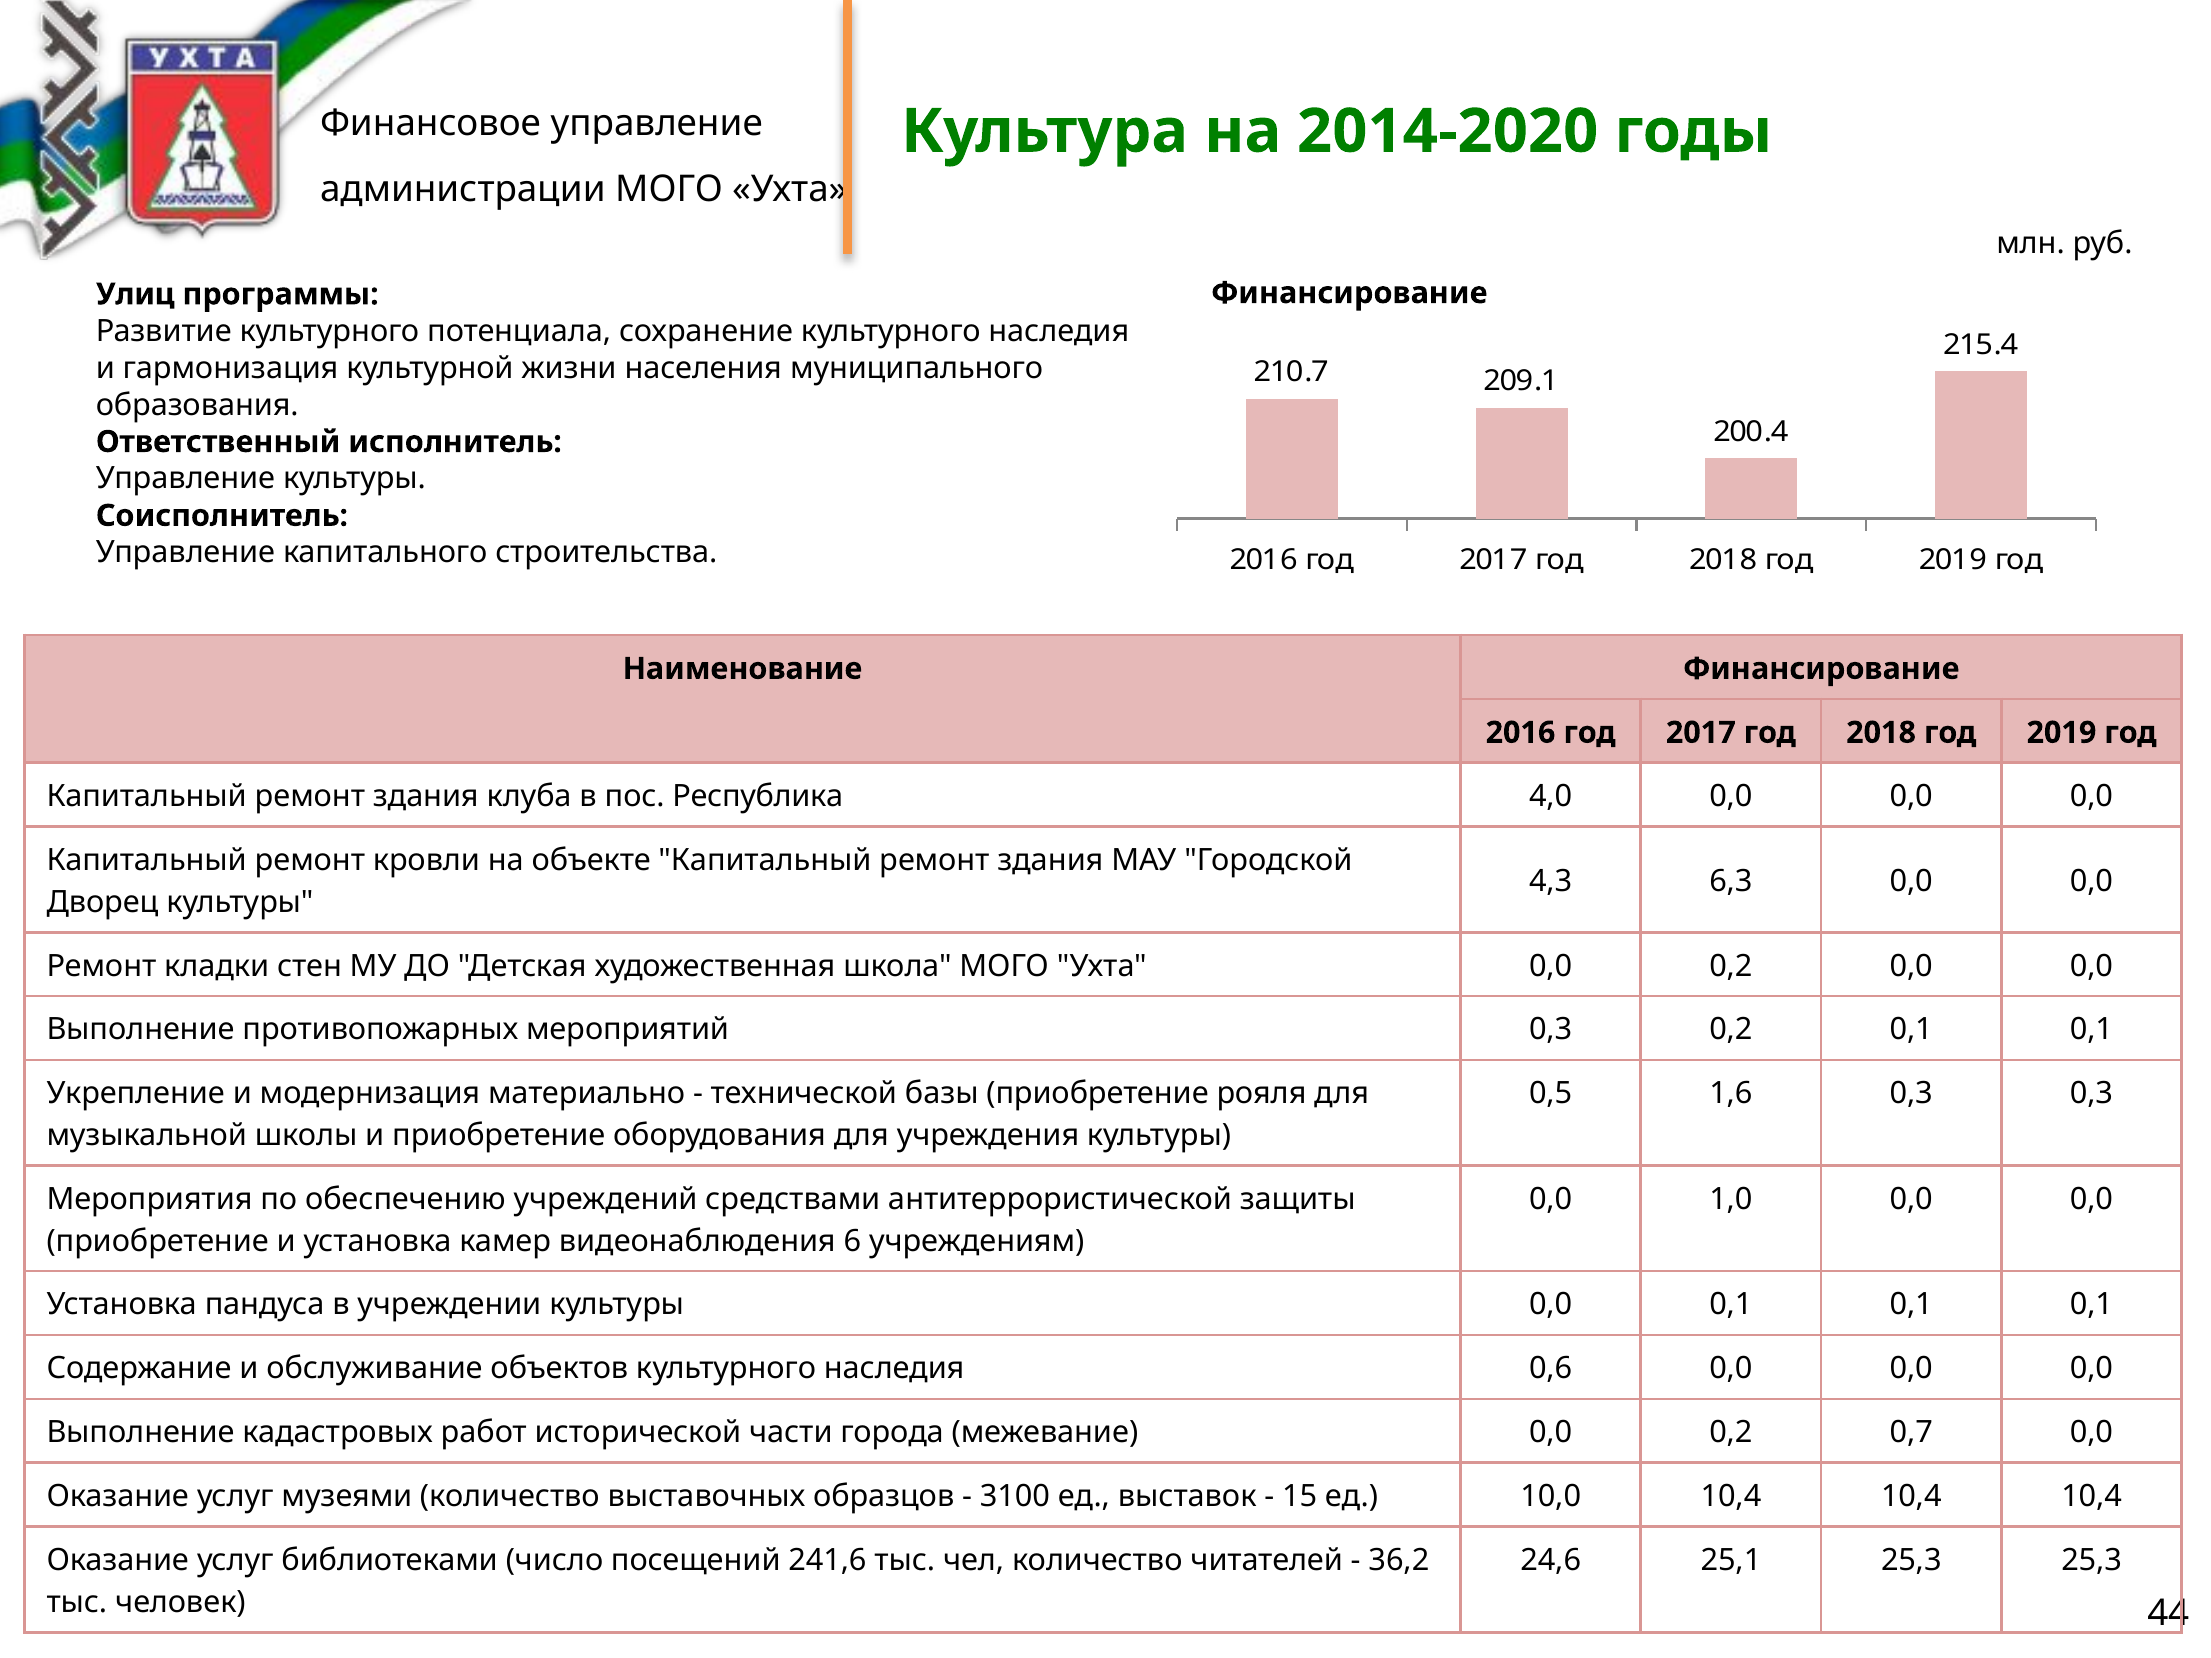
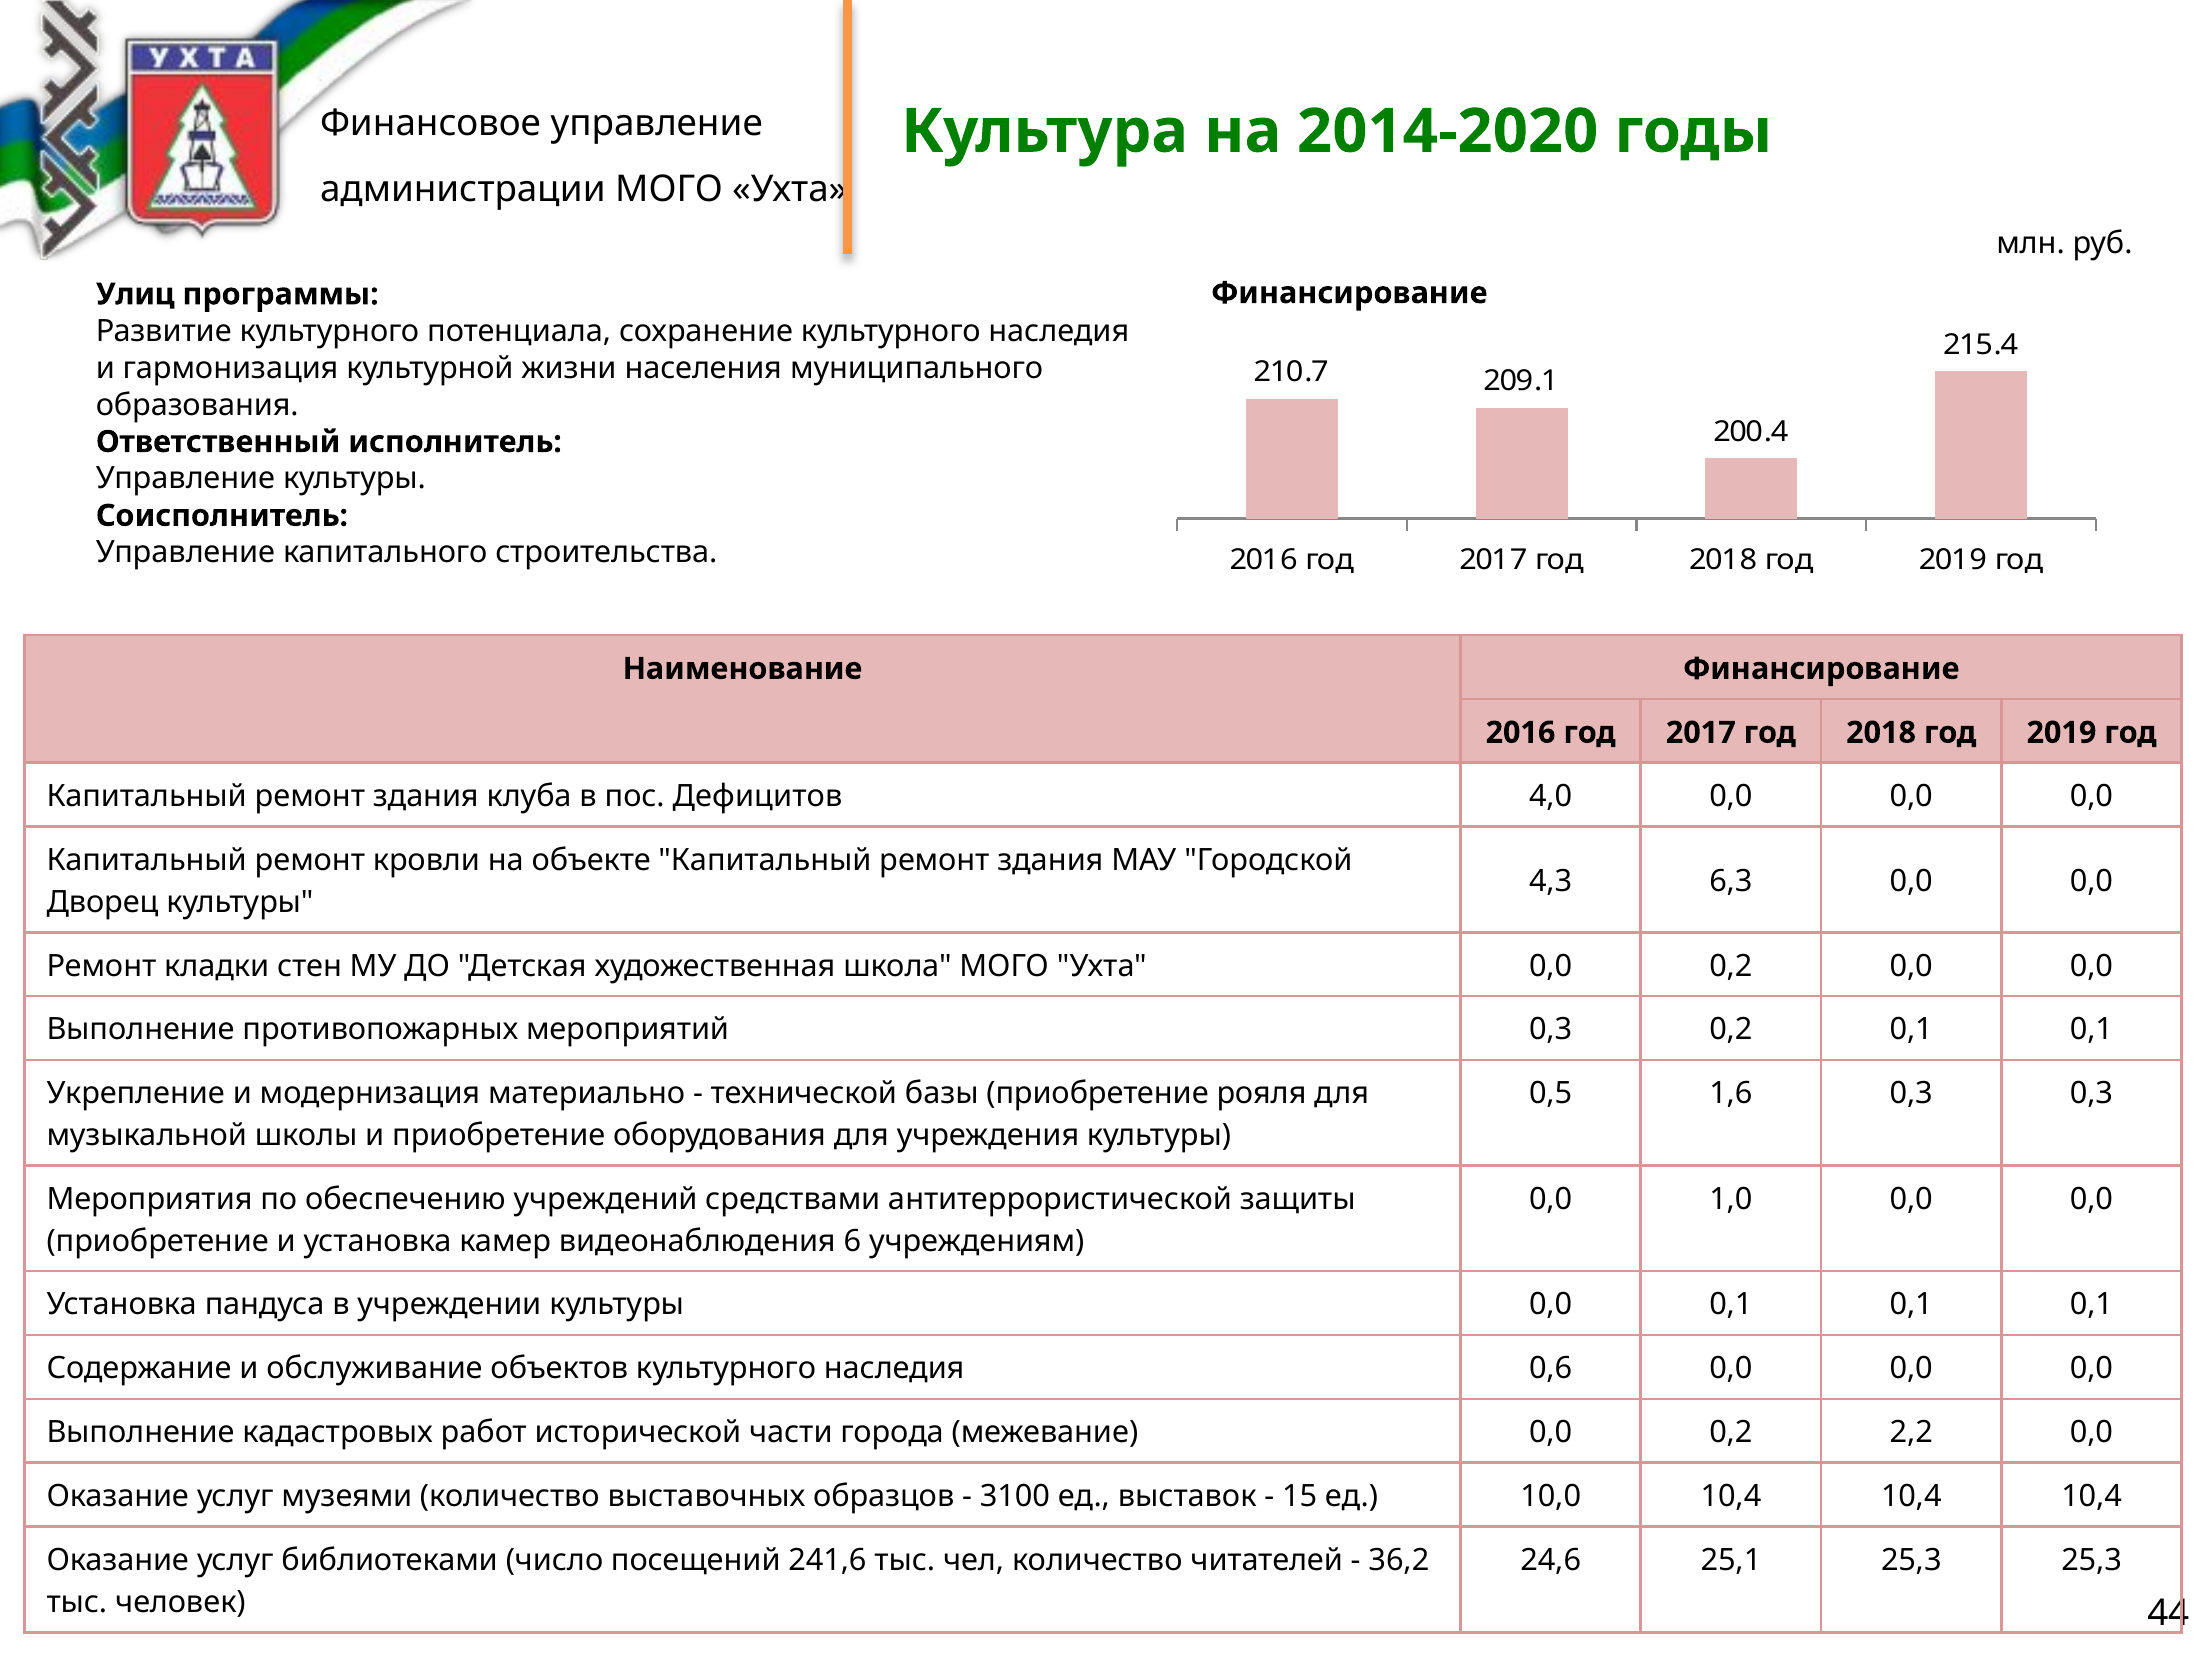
Республика: Республика -> Дефицитов
0,7: 0,7 -> 2,2
